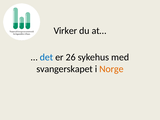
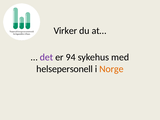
det colour: blue -> purple
26: 26 -> 94
svangerskapet: svangerskapet -> helsepersonell
